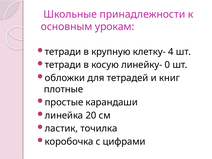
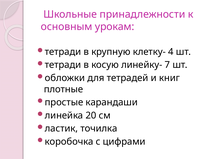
0: 0 -> 7
